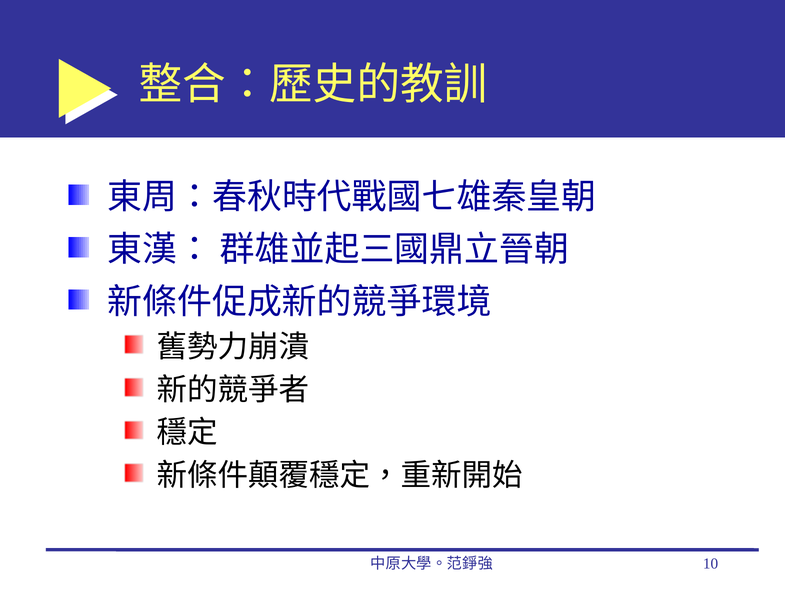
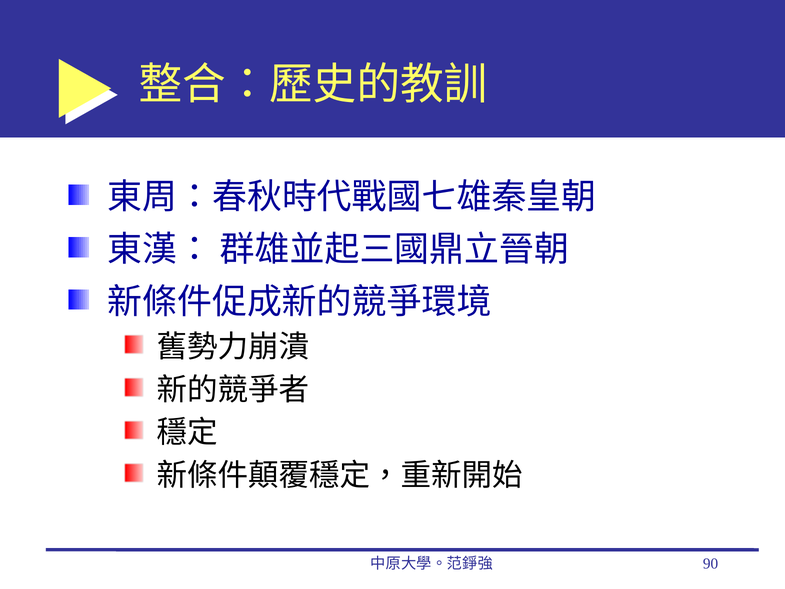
10: 10 -> 90
